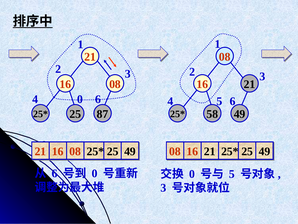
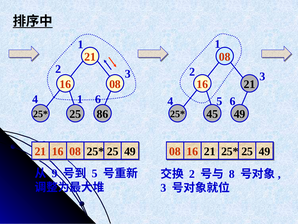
0 at (80, 99): 0 -> 1
87: 87 -> 86
58: 58 -> 45
6 at (55, 173): 6 -> 9
0 at (95, 173): 0 -> 5
0 at (192, 174): 0 -> 2
5 at (232, 174): 5 -> 8
